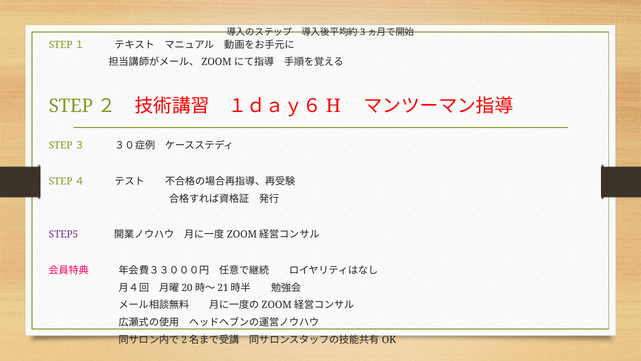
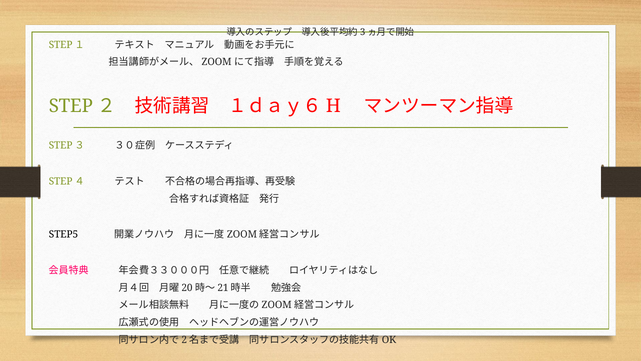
STEP5 colour: purple -> black
